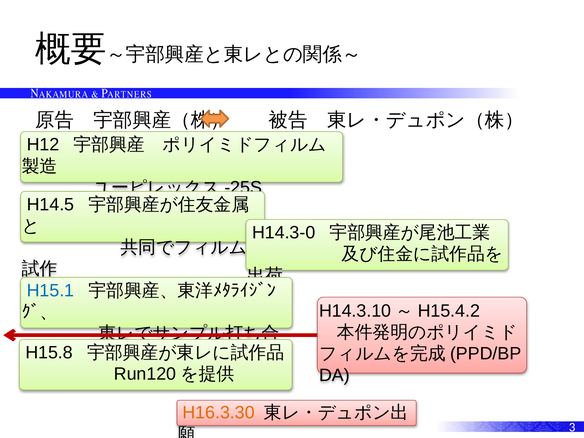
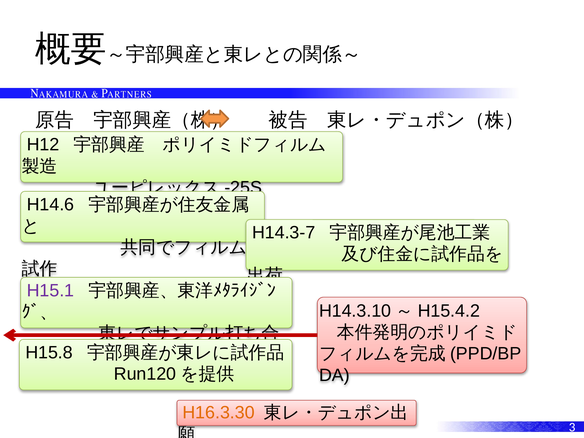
H14.5: H14.5 -> H14.6
H14.3-0: H14.3-0 -> H14.3-7
H15.1 colour: blue -> purple
